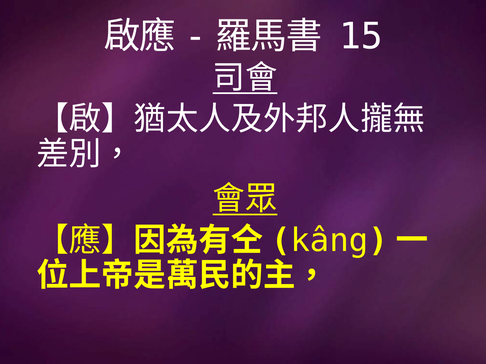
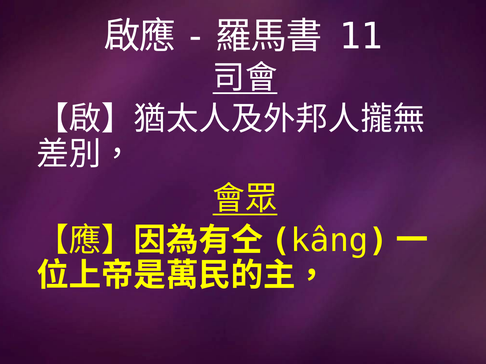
15: 15 -> 11
